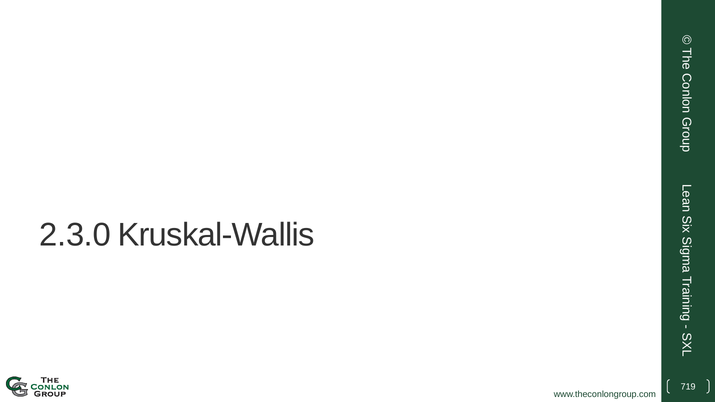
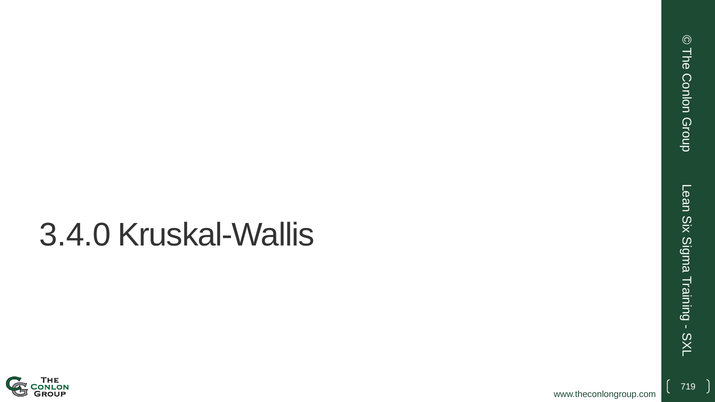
2.3.0: 2.3.0 -> 3.4.0
